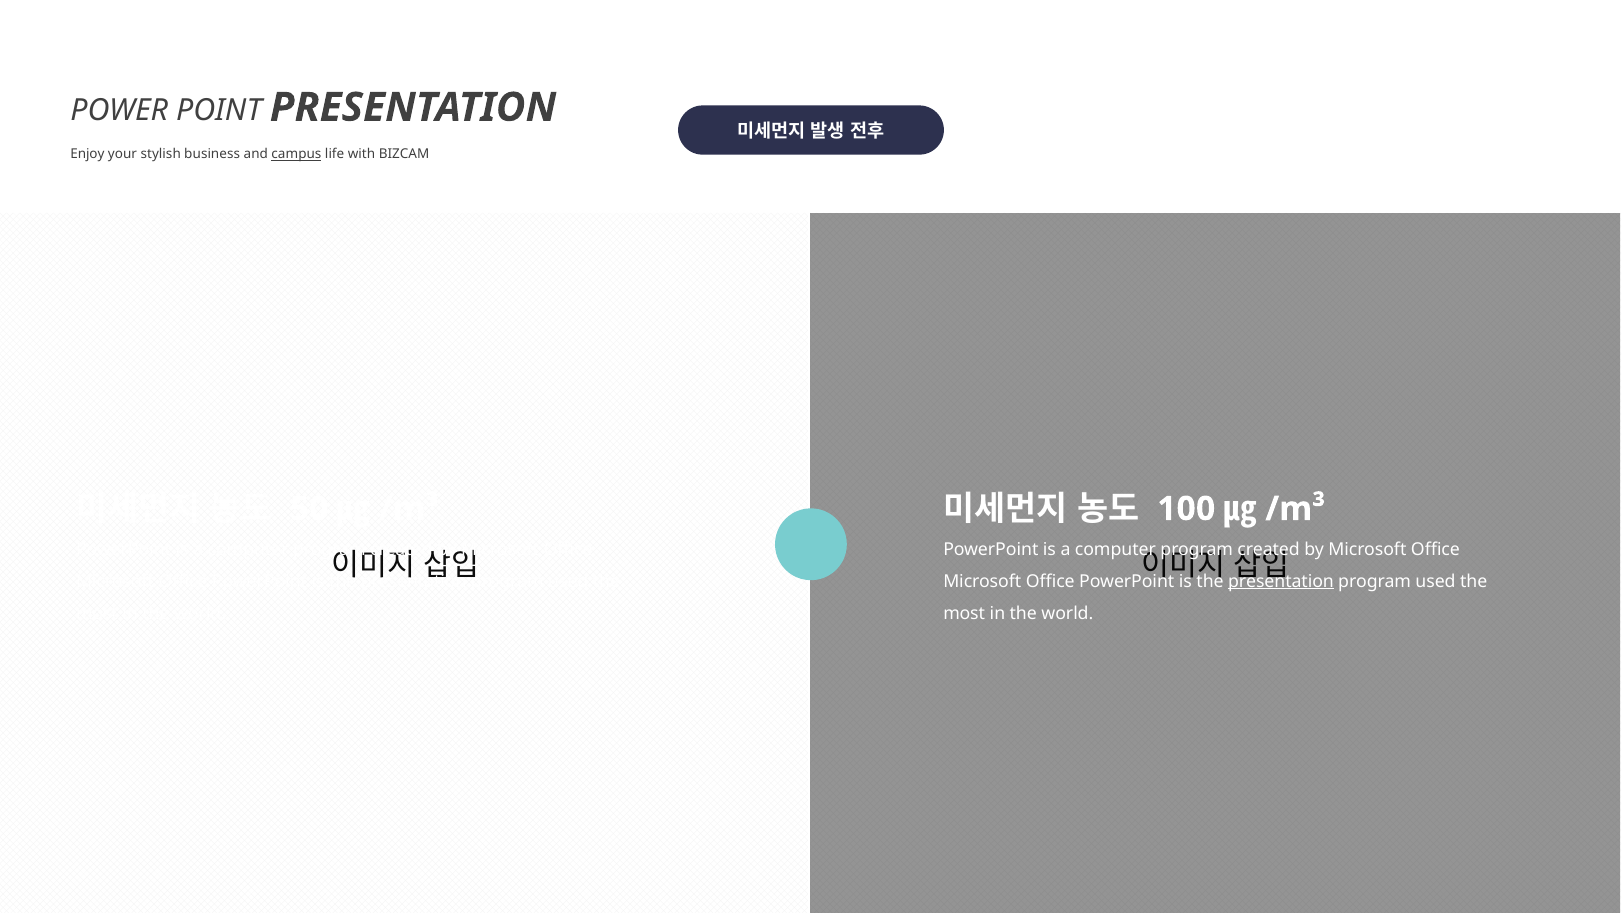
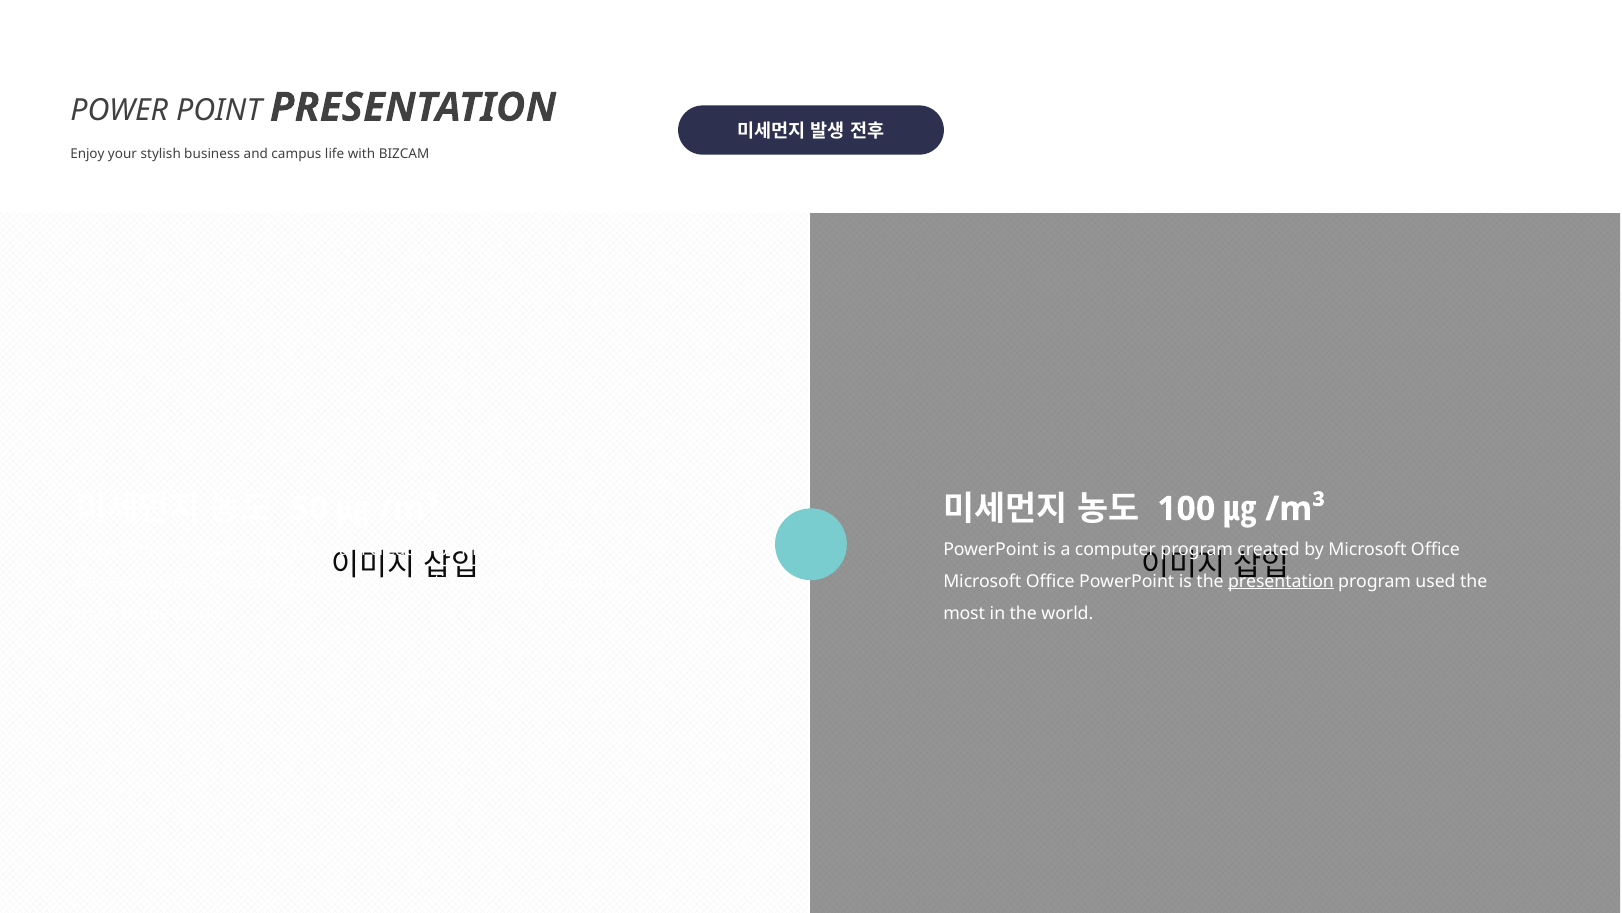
campus underline: present -> none
